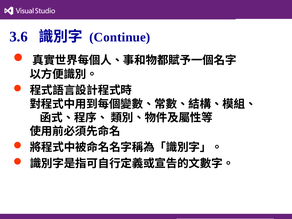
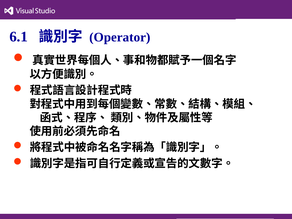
3.6: 3.6 -> 6.1
Continue: Continue -> Operator
